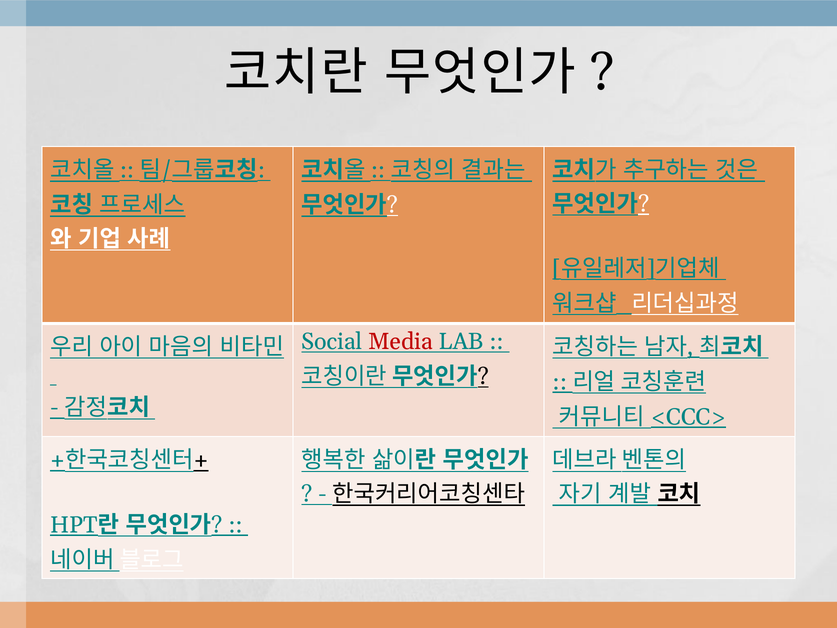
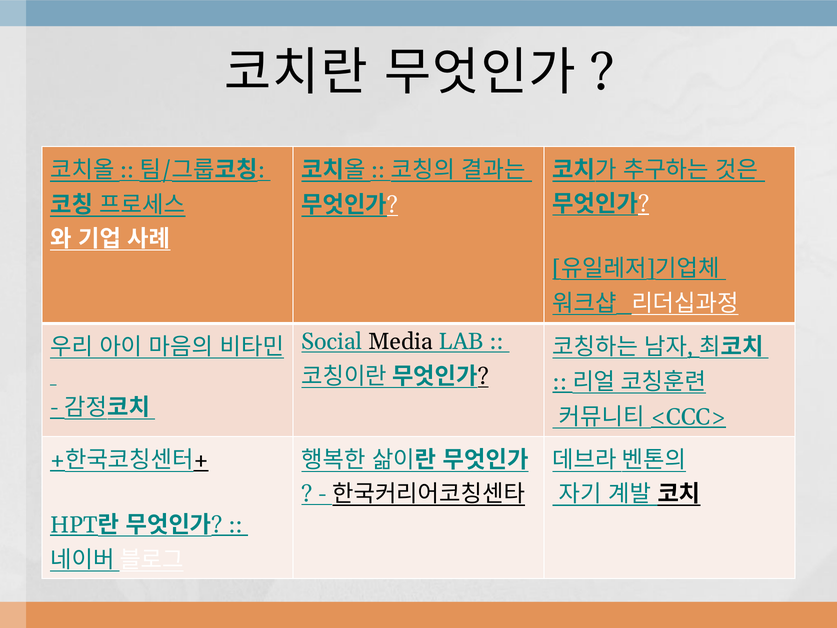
Media colour: red -> black
